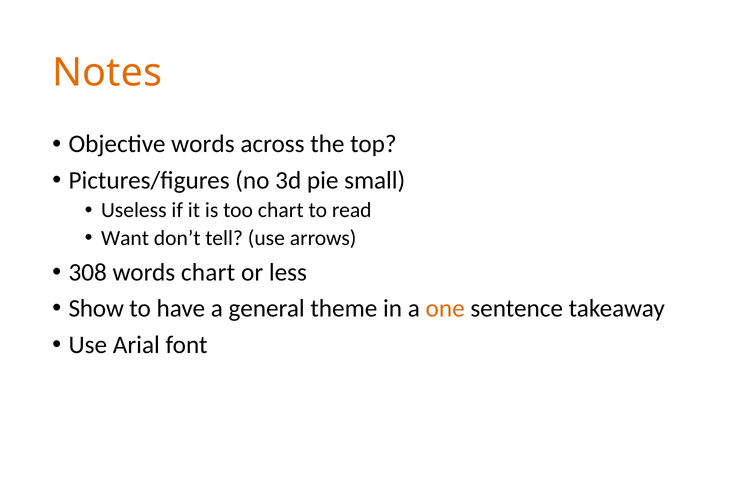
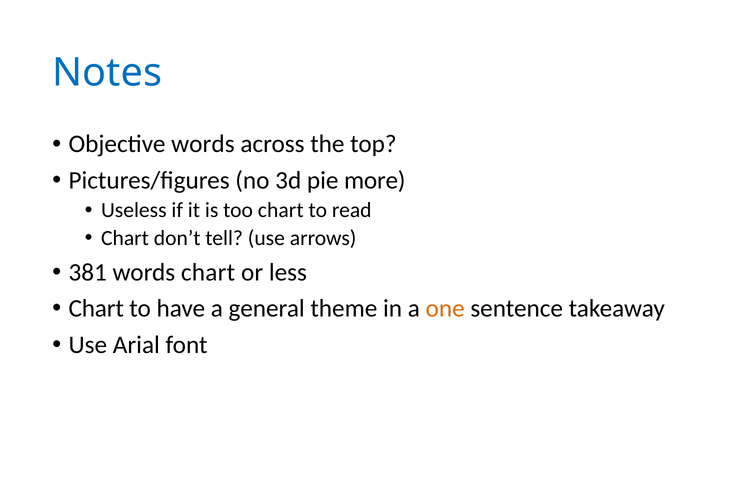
Notes colour: orange -> blue
small: small -> more
Want at (125, 238): Want -> Chart
308: 308 -> 381
Show at (96, 309): Show -> Chart
